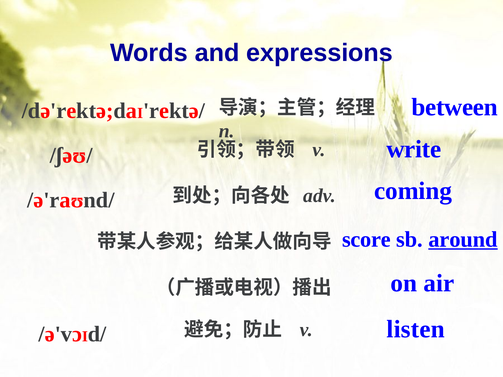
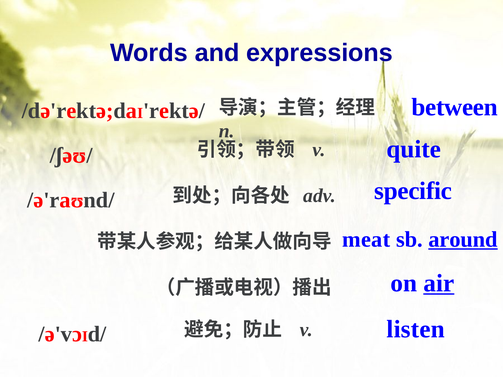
write: write -> quite
coming: coming -> specific
score: score -> meat
air underline: none -> present
